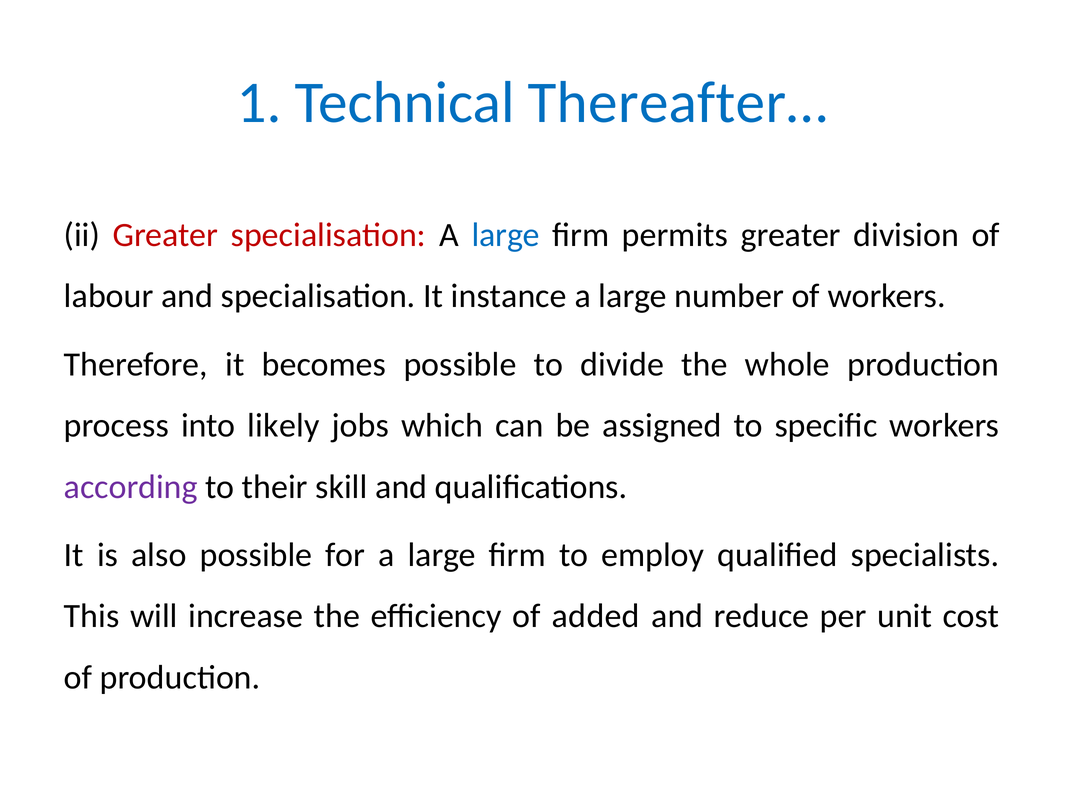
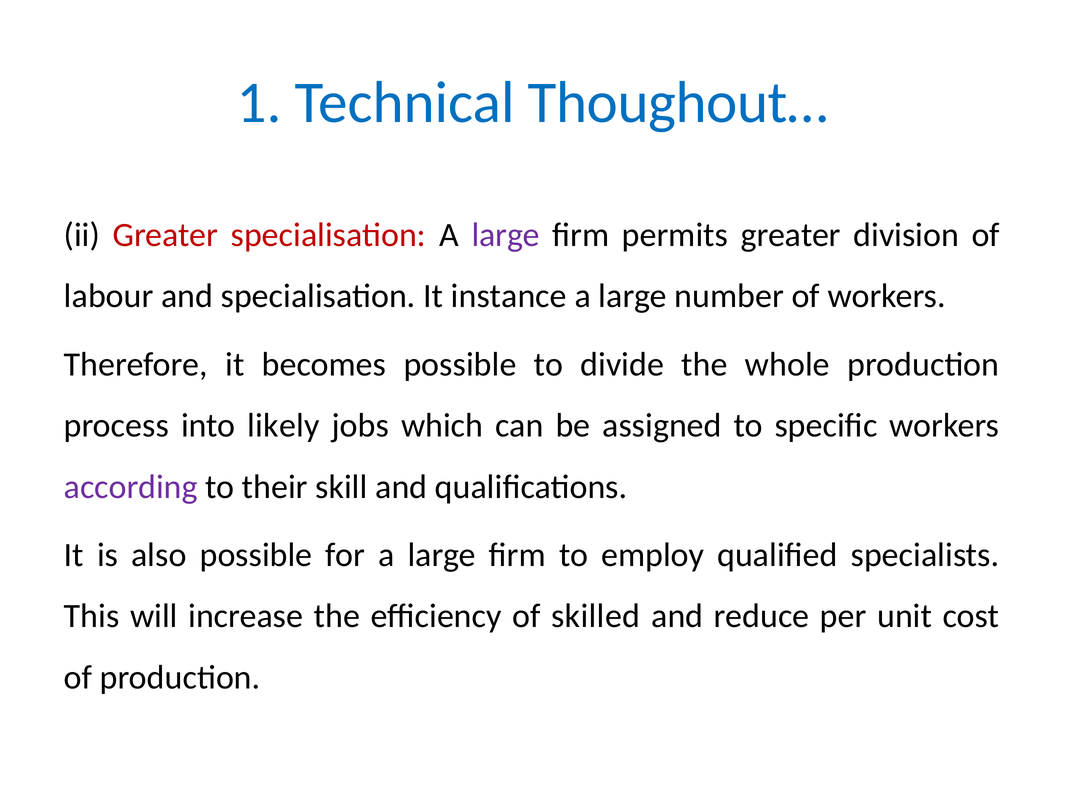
Thereafter…: Thereafter… -> Thoughout…
large at (506, 235) colour: blue -> purple
added: added -> skilled
